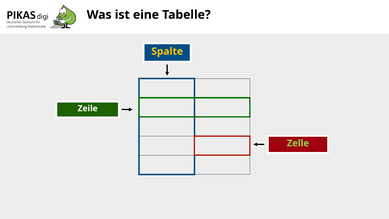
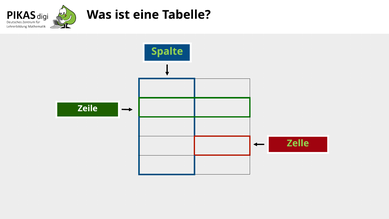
Spalte colour: yellow -> light green
